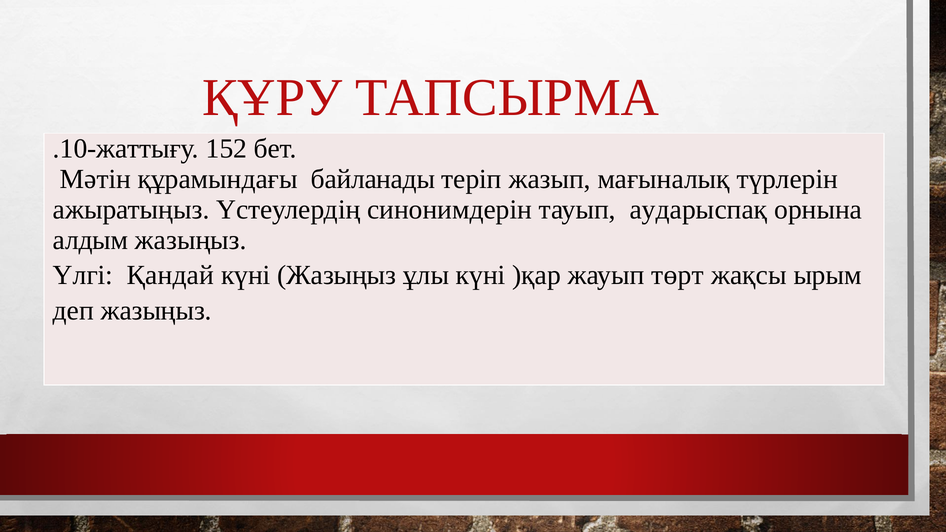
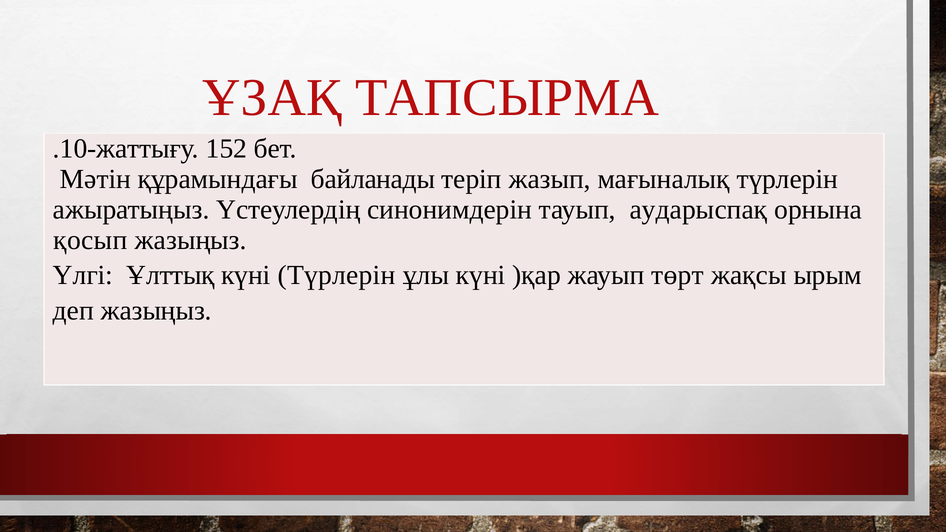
ҚҰРУ: ҚҰРУ -> ҰЗАҚ
алдым: алдым -> қосып
Қандай: Қандай -> Ұлттық
күні Жазыңыз: Жазыңыз -> Түрлерін
